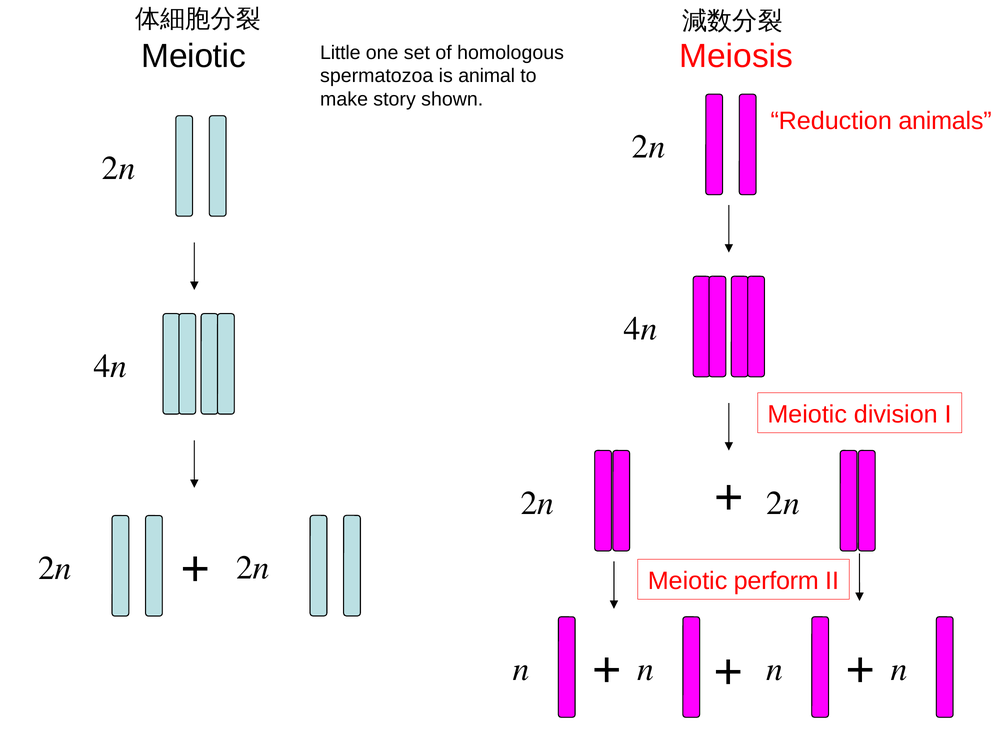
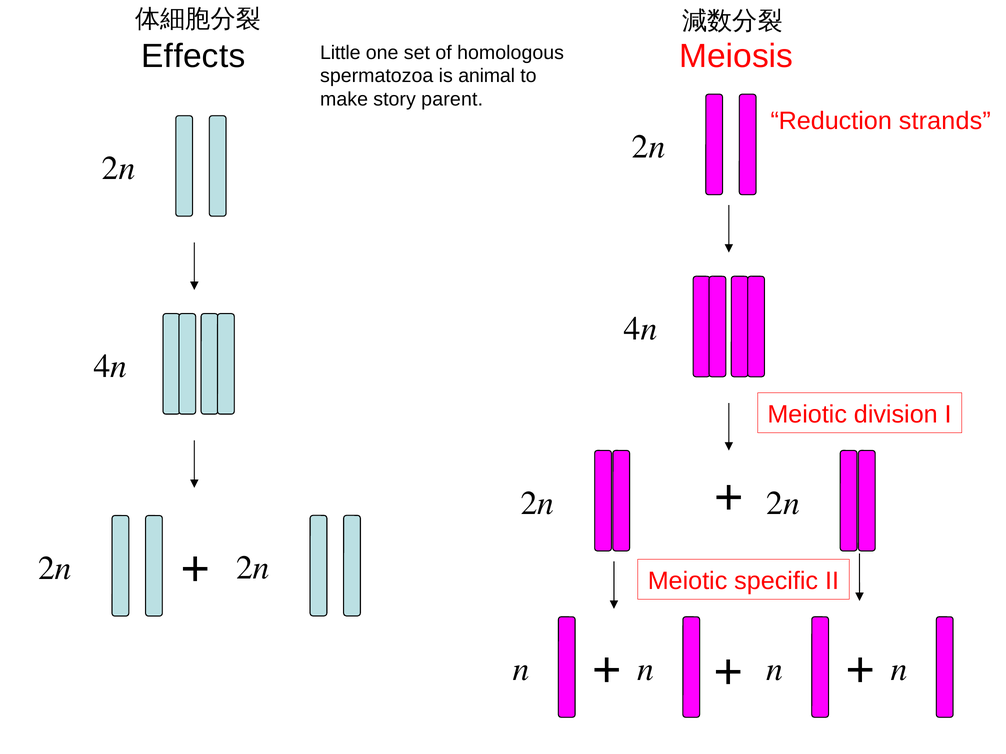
Meiotic at (194, 56): Meiotic -> Effects
shown: shown -> parent
animals: animals -> strands
perform: perform -> specific
